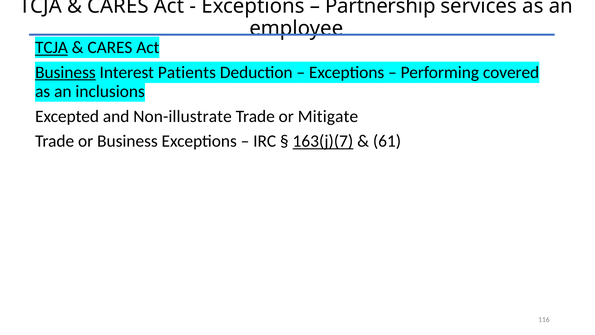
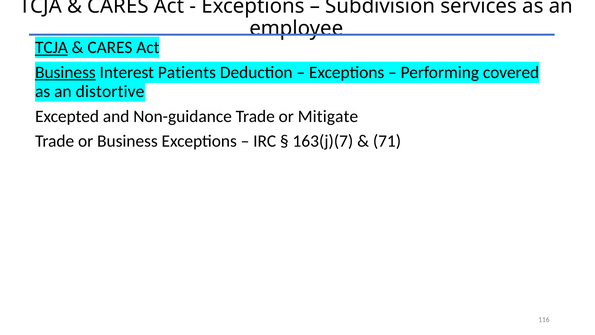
Partnership: Partnership -> Subdivision
inclusions: inclusions -> distortive
Non-illustrate: Non-illustrate -> Non-guidance
163(j)(7 underline: present -> none
61: 61 -> 71
